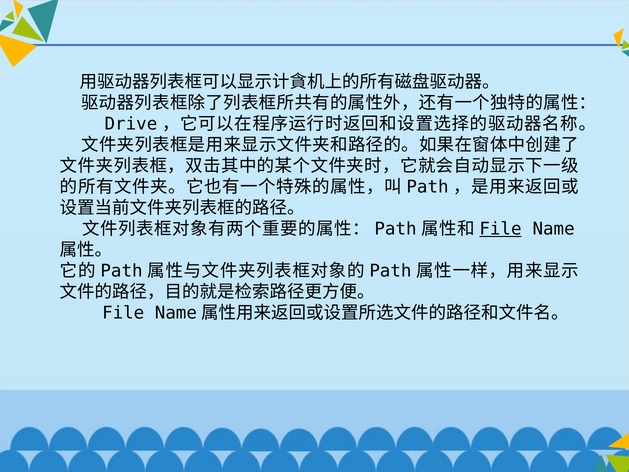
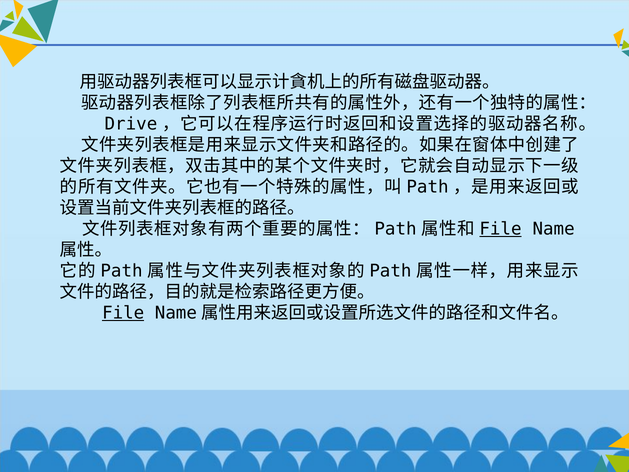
File at (123, 313) underline: none -> present
